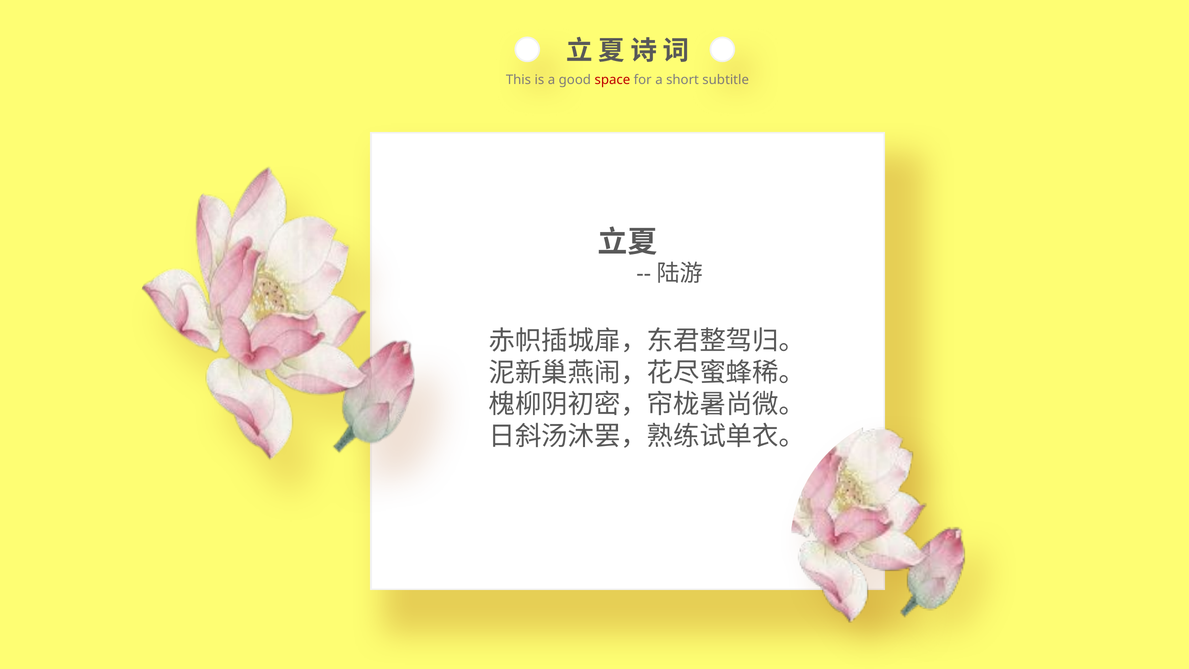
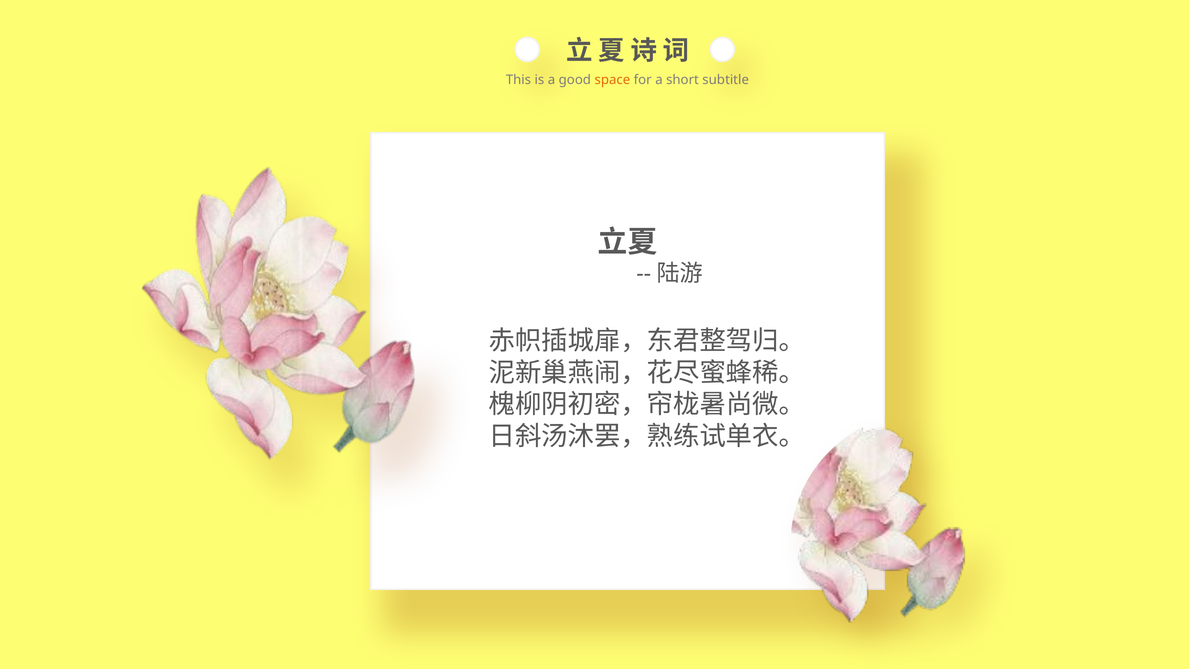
space colour: red -> orange
